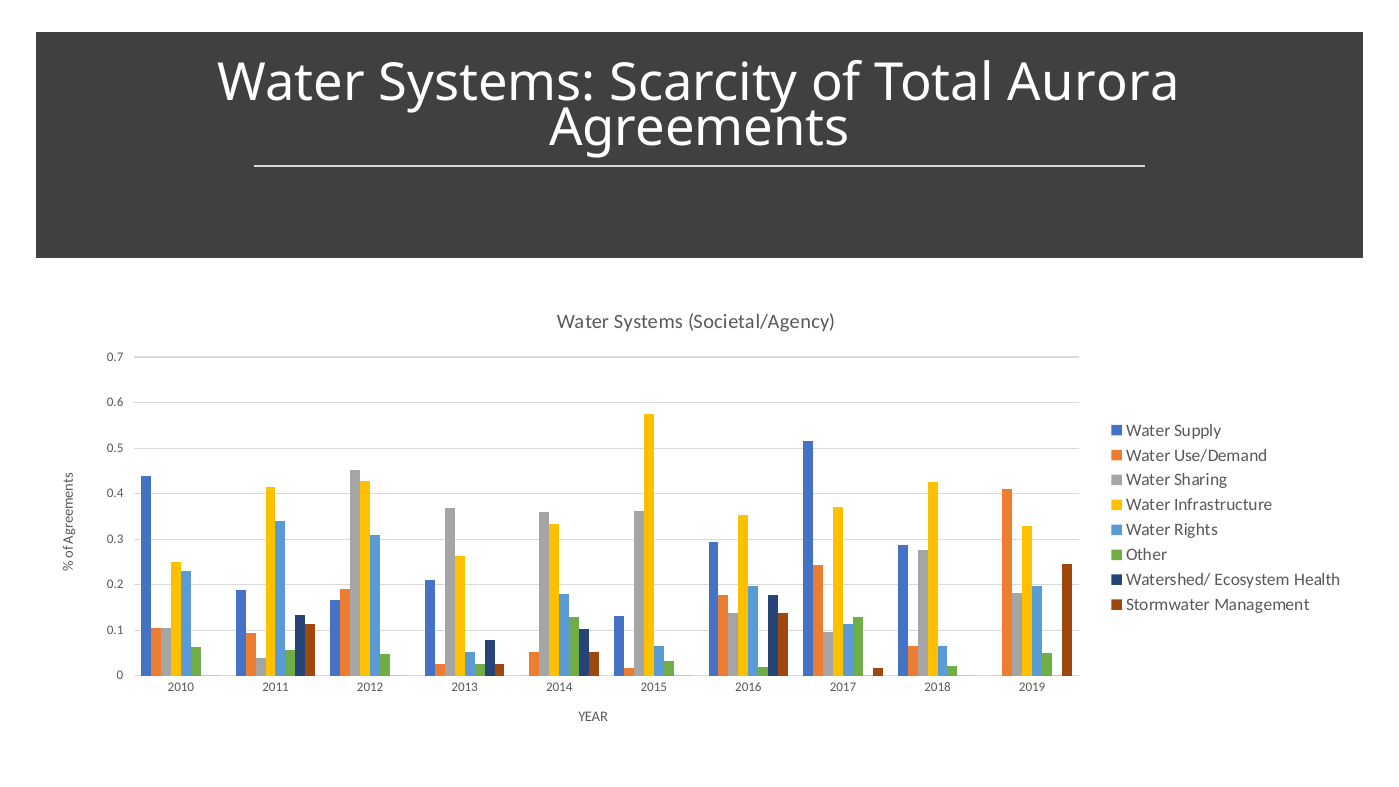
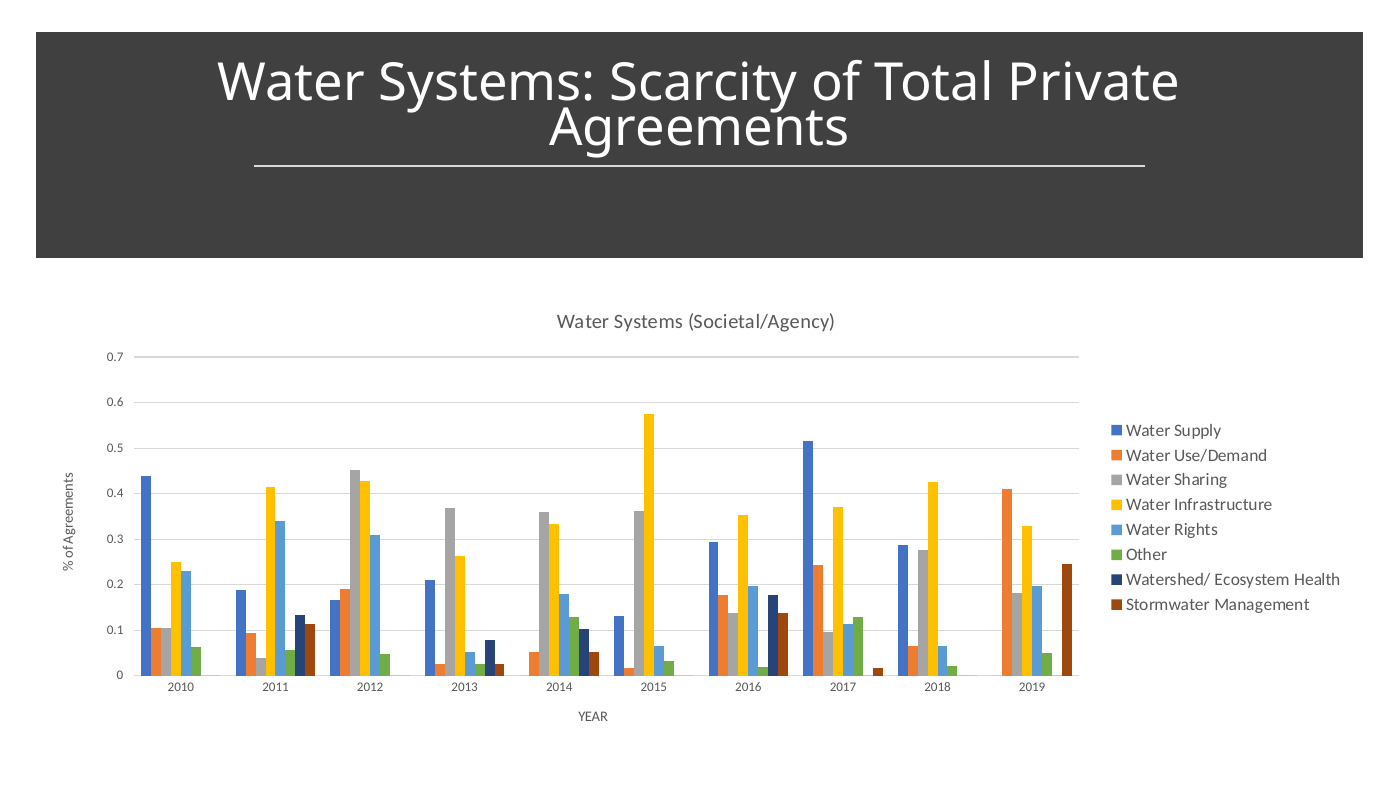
Aurora: Aurora -> Private
